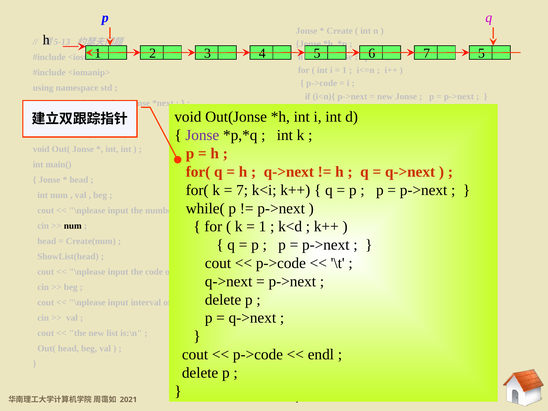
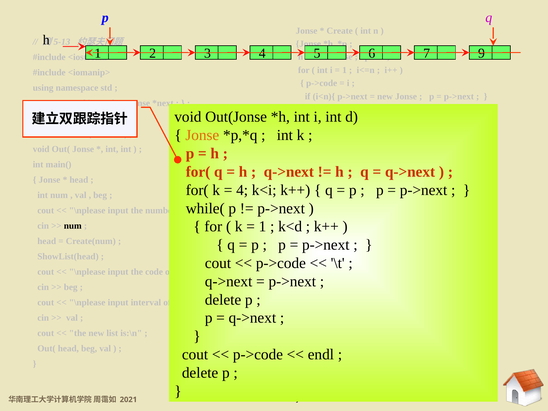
7 5: 5 -> 9
Jonse at (202, 135) colour: purple -> orange
7 at (242, 190): 7 -> 4
